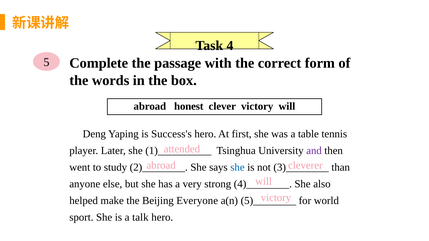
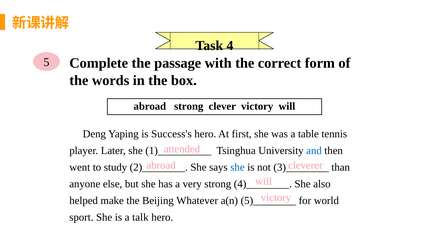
abroad honest: honest -> strong
and colour: purple -> blue
Everyone: Everyone -> Whatever
